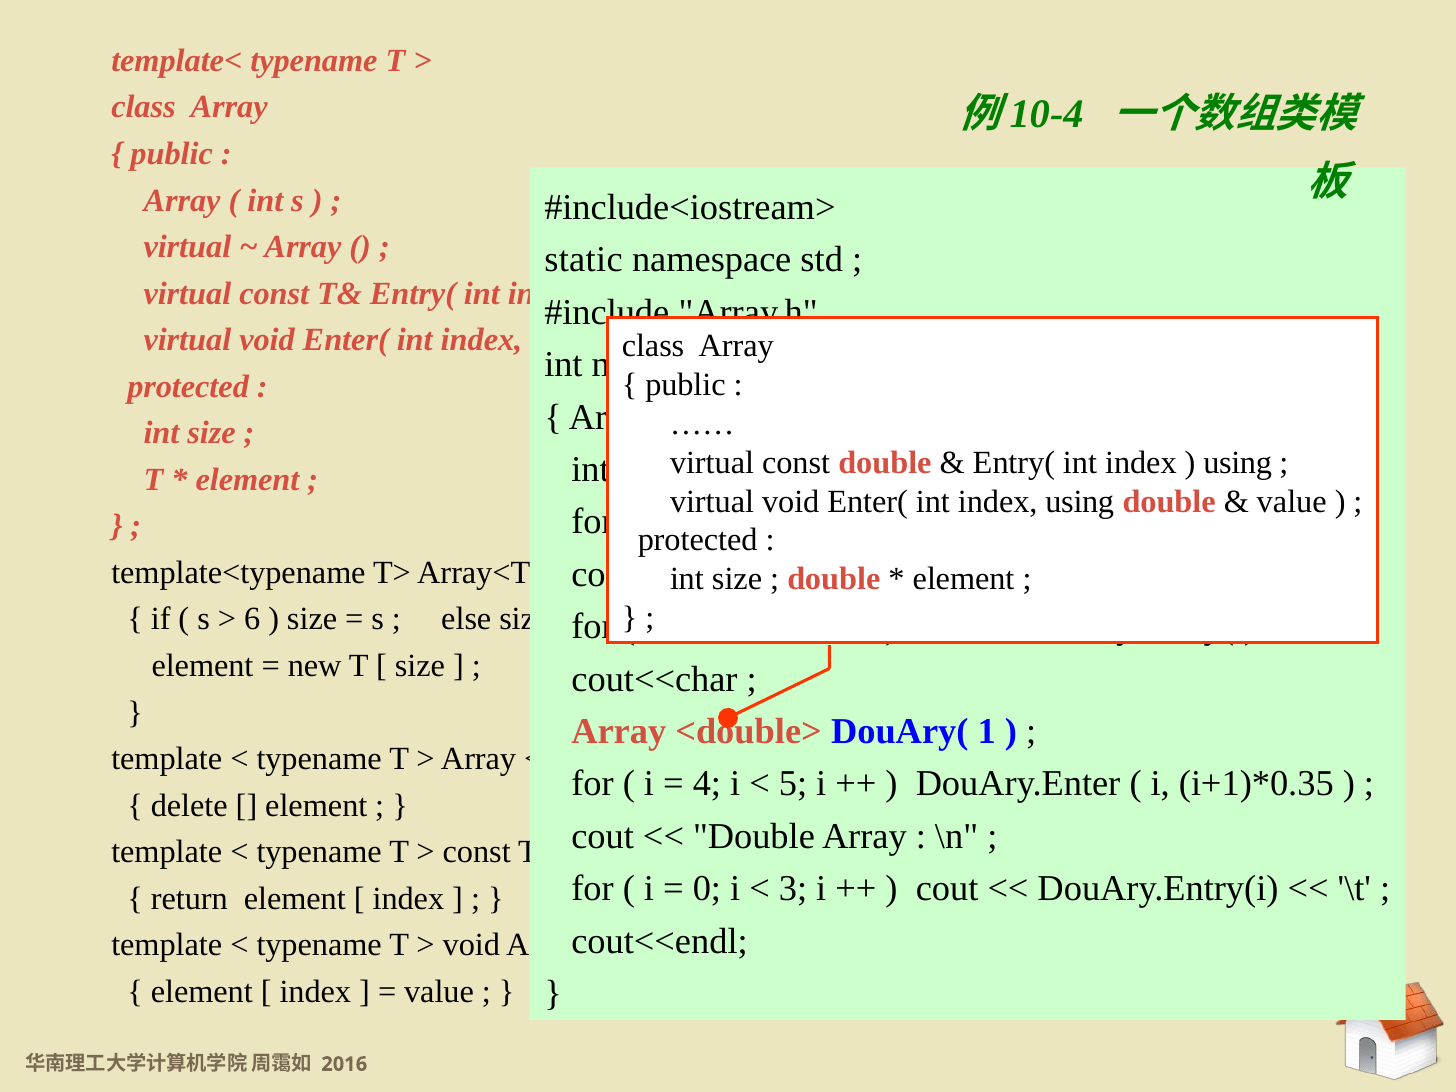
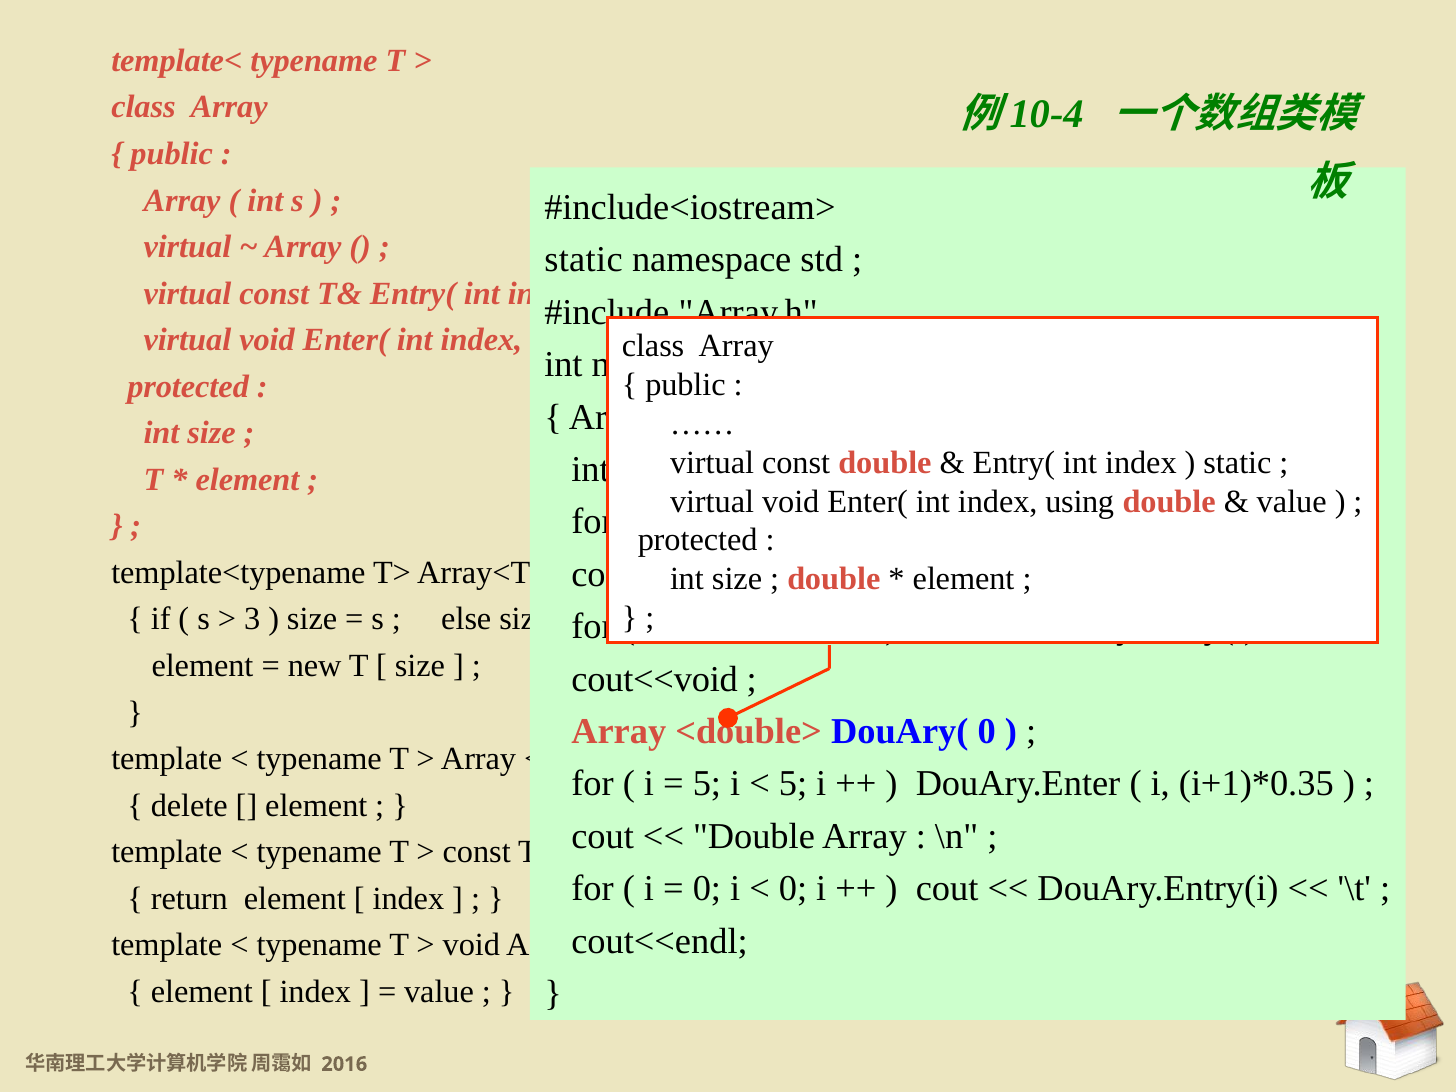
using at (1238, 463): using -> static
6: 6 -> 3
cout<<char: cout<<char -> cout<<void
DouAry( 1: 1 -> 0
4 at (707, 784): 4 -> 5
3 at (793, 889): 3 -> 0
